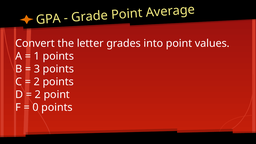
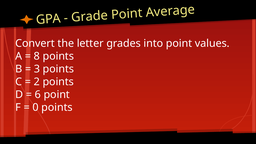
1: 1 -> 8
2 at (38, 95): 2 -> 6
